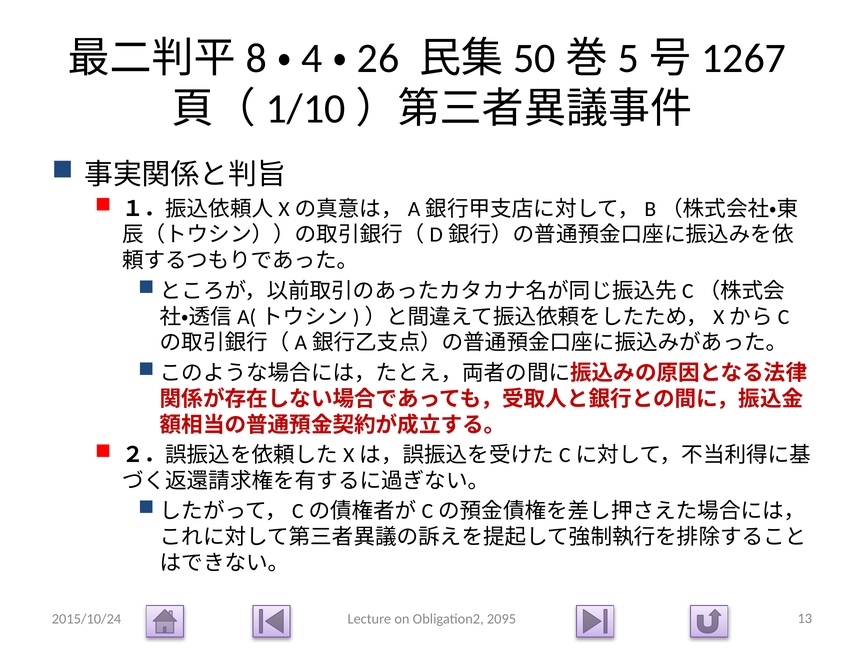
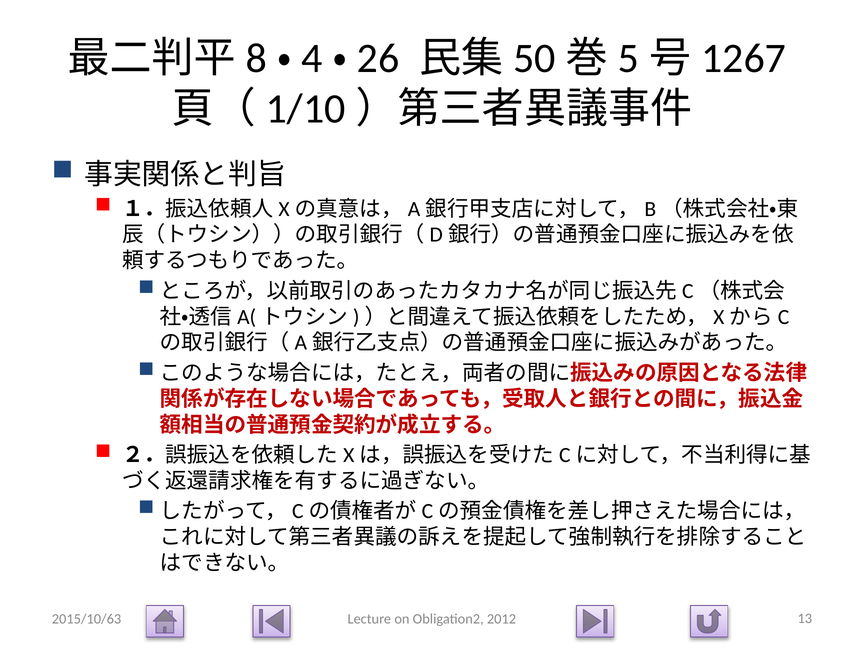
2015/10/24: 2015/10/24 -> 2015/10/63
2095: 2095 -> 2012
